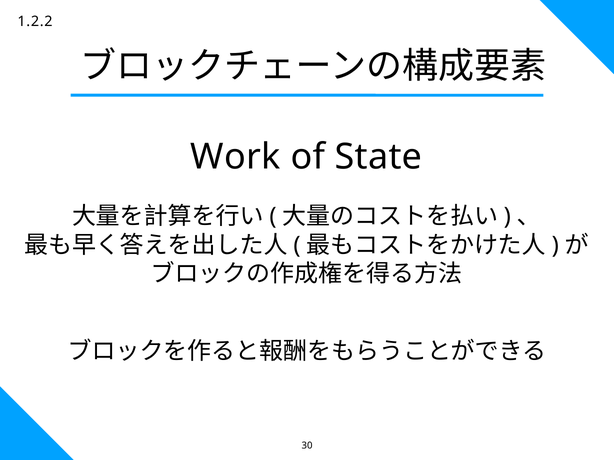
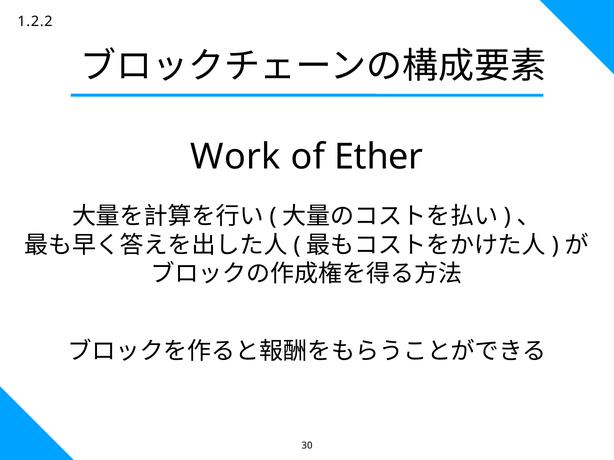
State: State -> Ether
